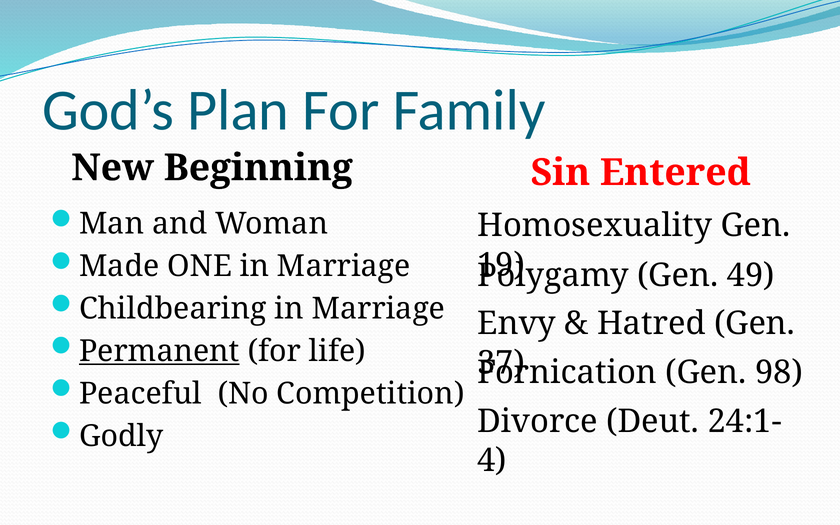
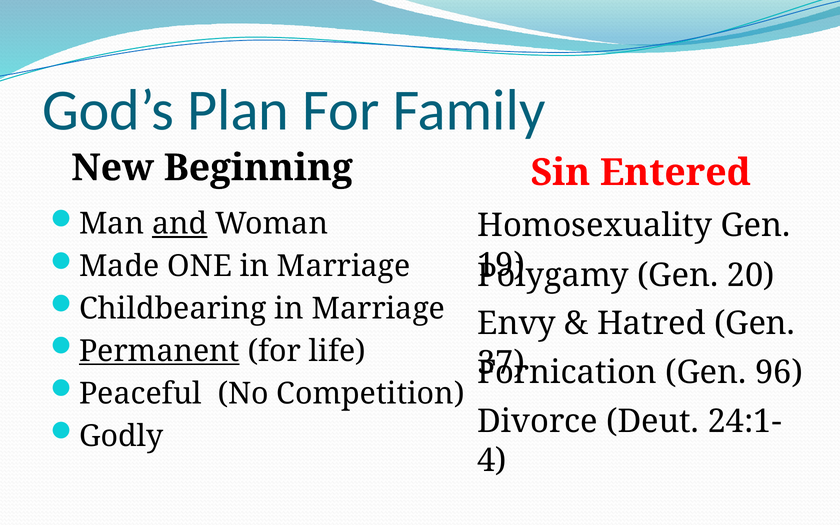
and underline: none -> present
49: 49 -> 20
98: 98 -> 96
